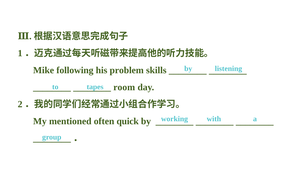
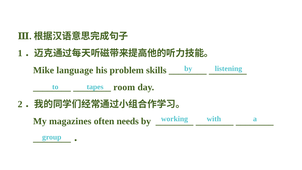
following: following -> language
mentioned: mentioned -> magazines
quick: quick -> needs
